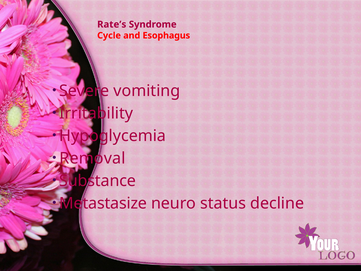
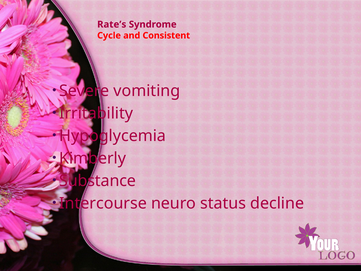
Esophagus: Esophagus -> Consistent
Removal: Removal -> Kimberly
Metastasize: Metastasize -> Intercourse
